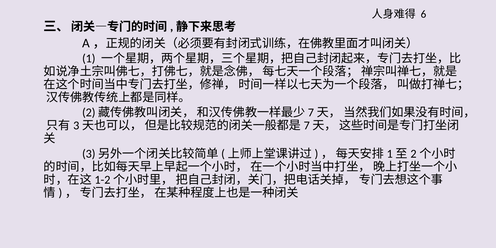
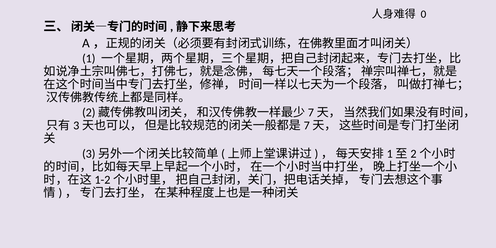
6: 6 -> 0
